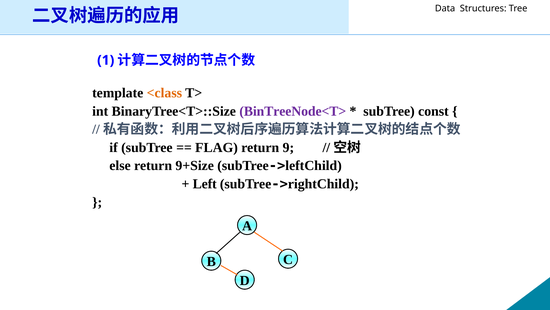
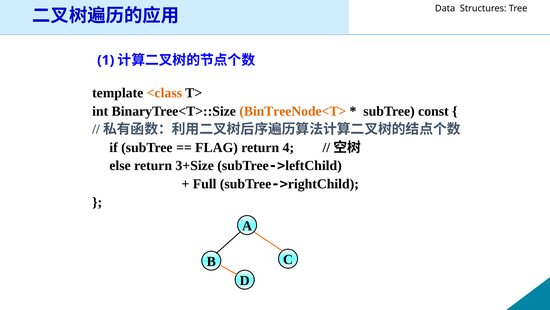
BinTreeNode<T> colour: purple -> orange
9: 9 -> 4
9+Size: 9+Size -> 3+Size
Left: Left -> Full
